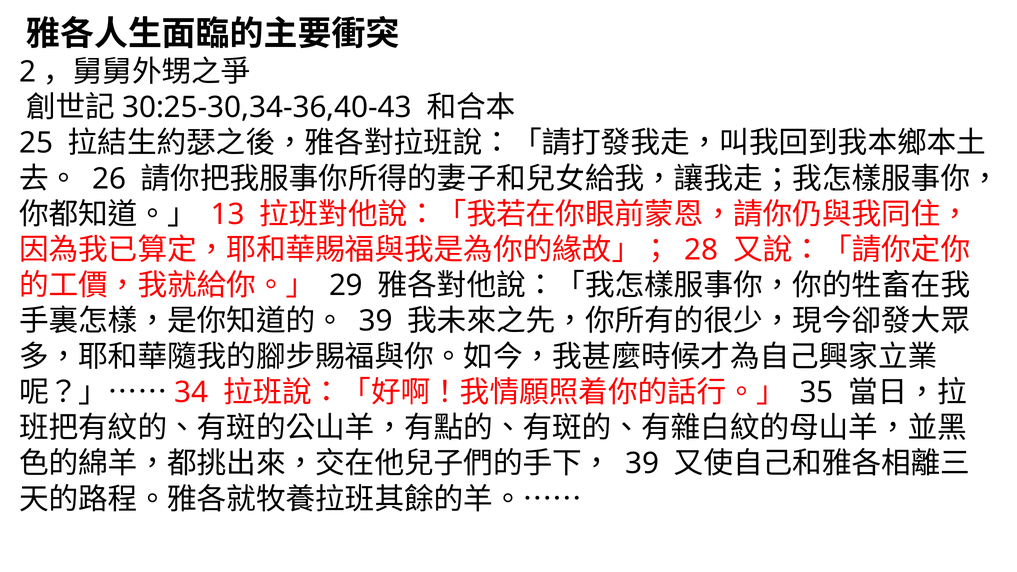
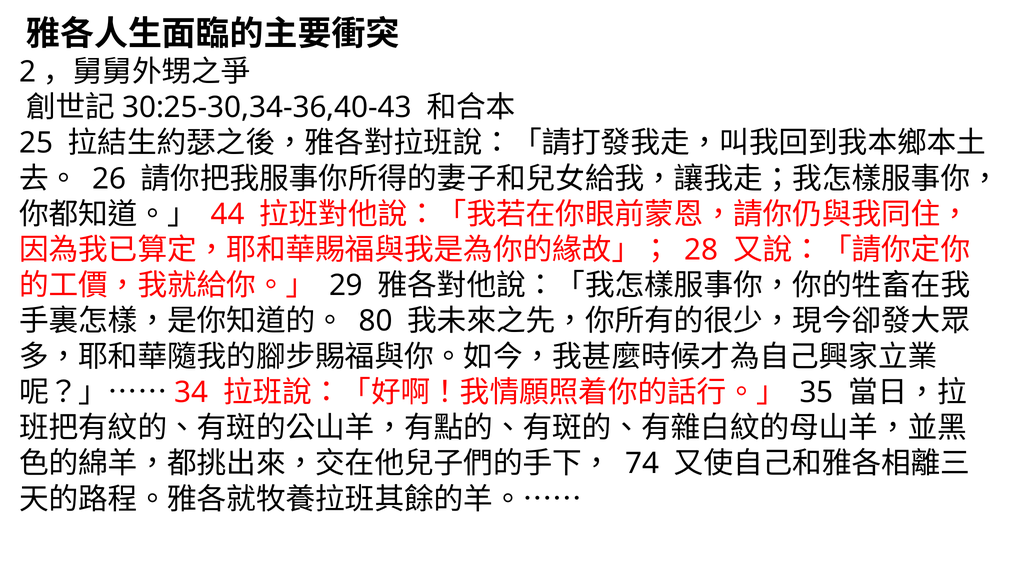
13: 13 -> 44
39 at (376, 321): 39 -> 80
39 at (642, 464): 39 -> 74
